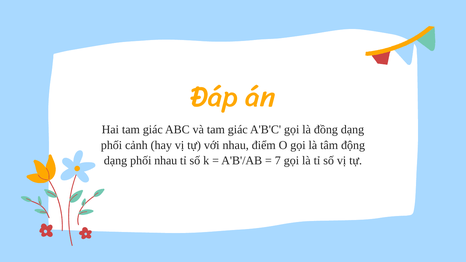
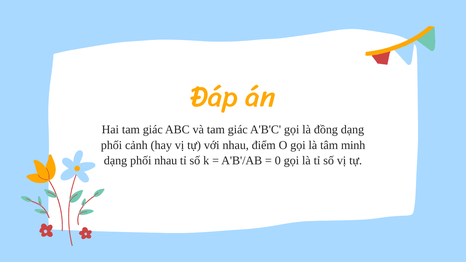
động: động -> minh
7: 7 -> 0
